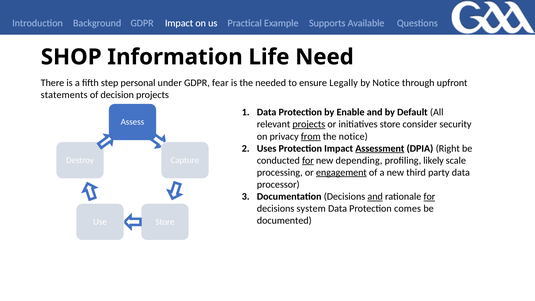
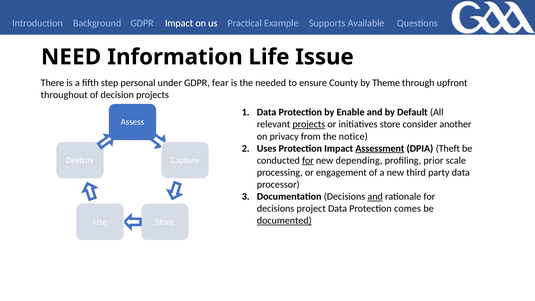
SHOP: SHOP -> NEED
Need: Need -> Issue
Legally: Legally -> County
by Notice: Notice -> Theme
statements: statements -> throughout
security: security -> another
from underline: present -> none
Right: Right -> Theft
likely: likely -> prior
engagement underline: present -> none
for at (429, 197) underline: present -> none
system: system -> project
documented underline: none -> present
